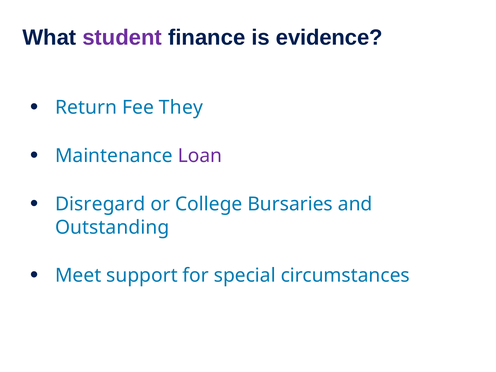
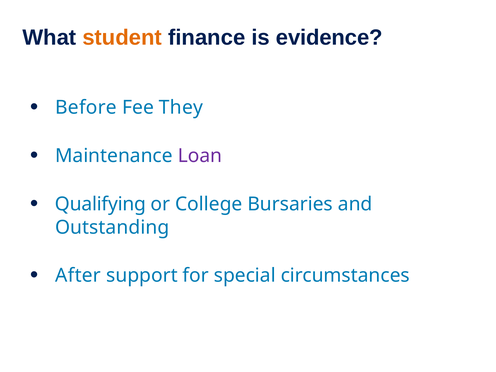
student colour: purple -> orange
Return: Return -> Before
Disregard: Disregard -> Qualifying
Meet: Meet -> After
